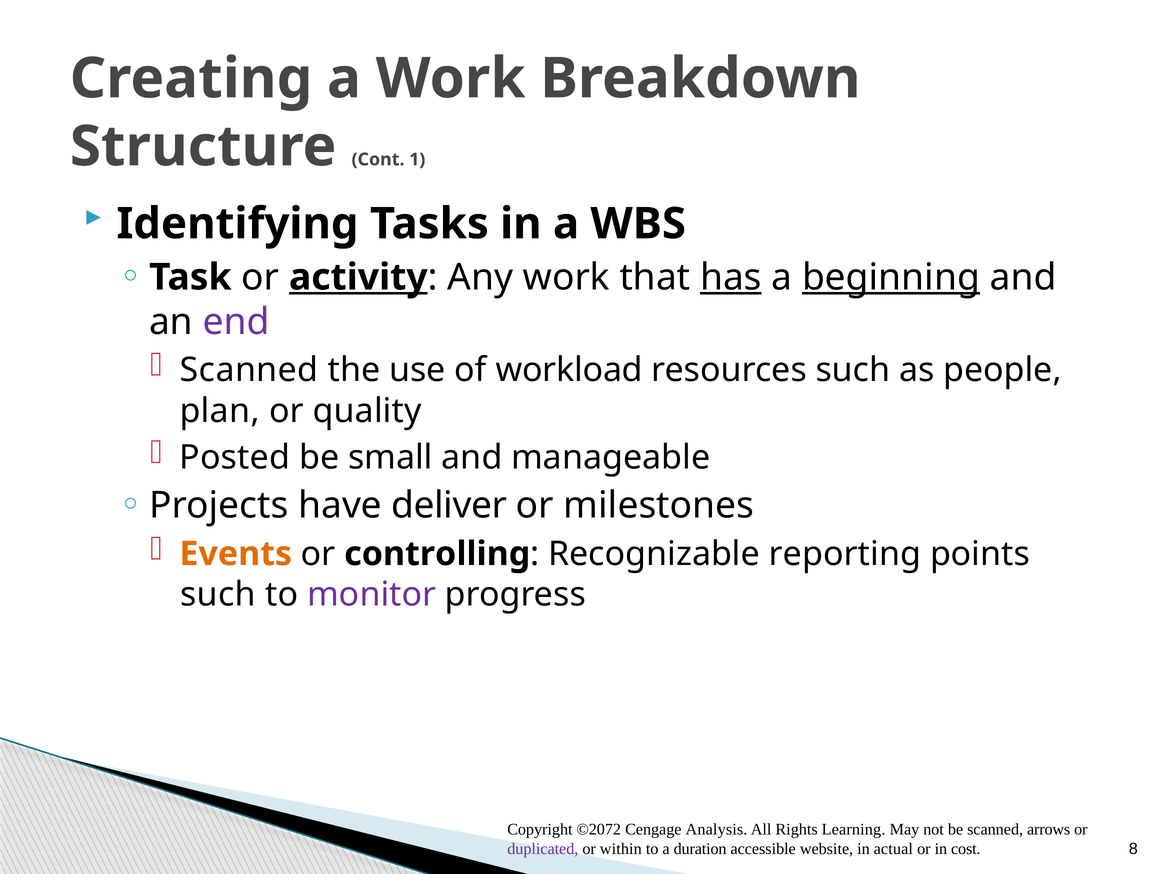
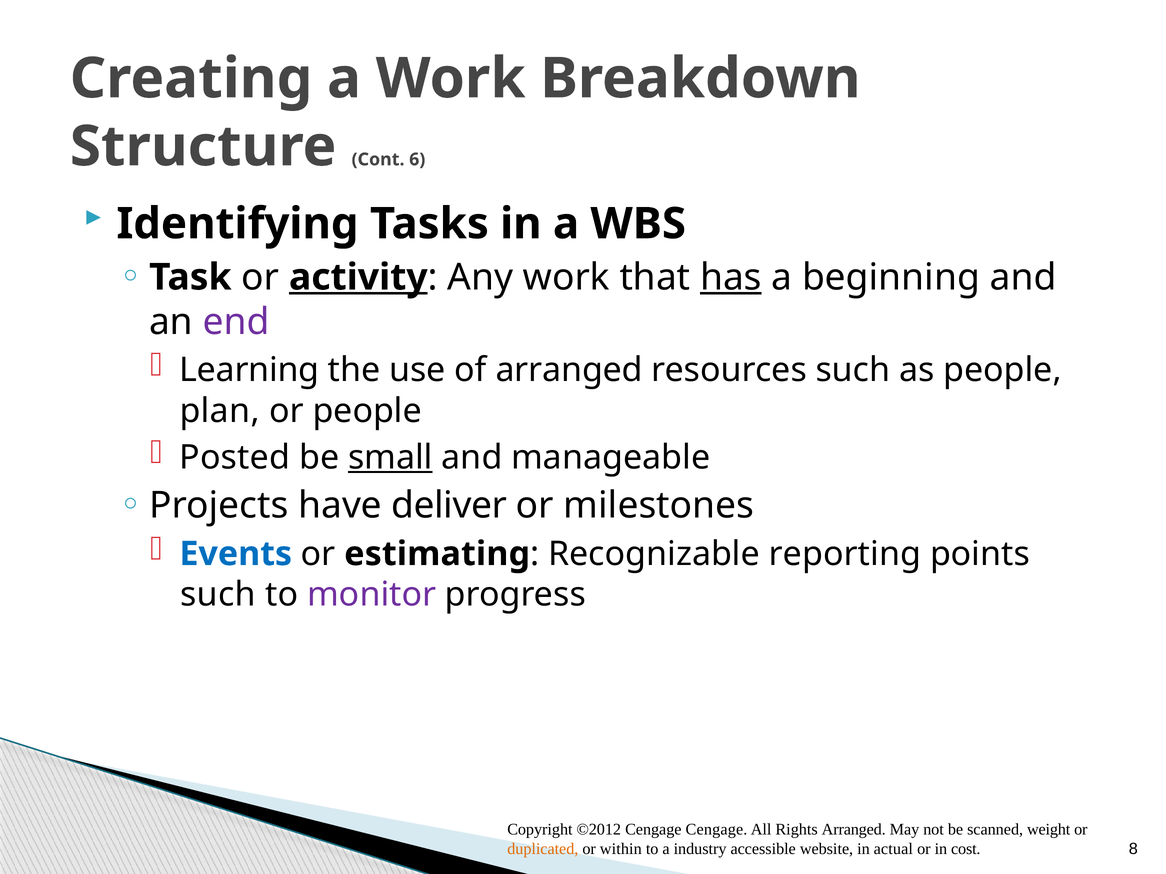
1: 1 -> 6
beginning underline: present -> none
Scanned at (249, 370): Scanned -> Learning
of workload: workload -> arranged
or quality: quality -> people
small underline: none -> present
Events colour: orange -> blue
controlling: controlling -> estimating
©2072: ©2072 -> ©2012
Cengage Analysis: Analysis -> Cengage
Rights Learning: Learning -> Arranged
arrows: arrows -> weight
duplicated colour: purple -> orange
duration: duration -> industry
